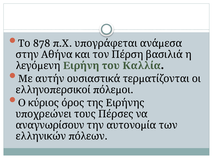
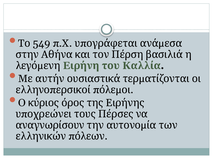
878: 878 -> 549
